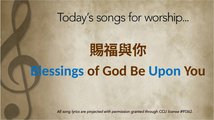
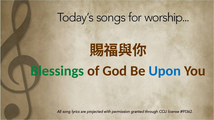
Blessings colour: blue -> green
